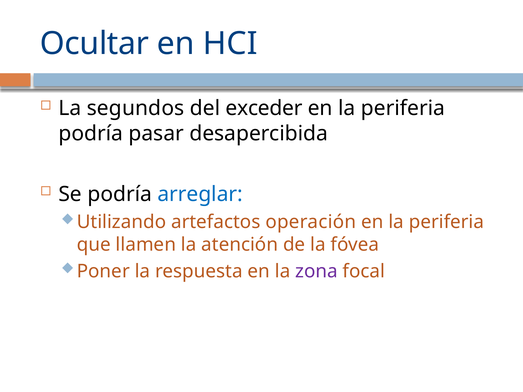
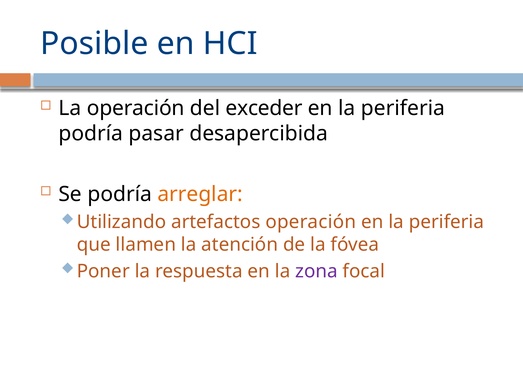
Ocultar: Ocultar -> Posible
La segundos: segundos -> operación
arreglar colour: blue -> orange
